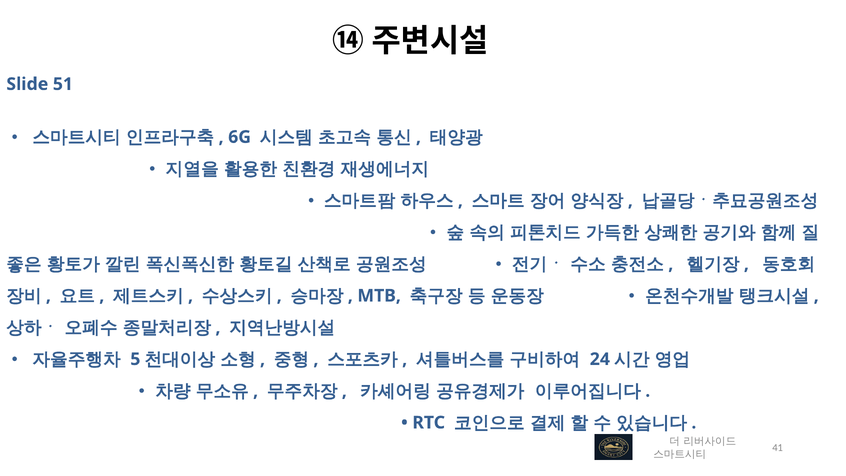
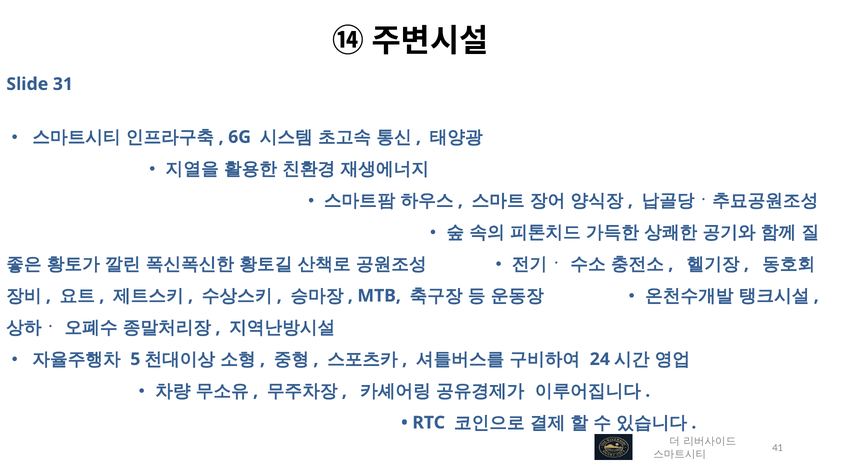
51: 51 -> 31
